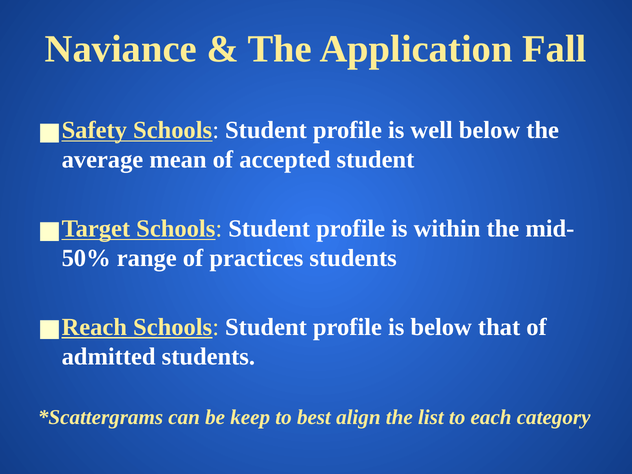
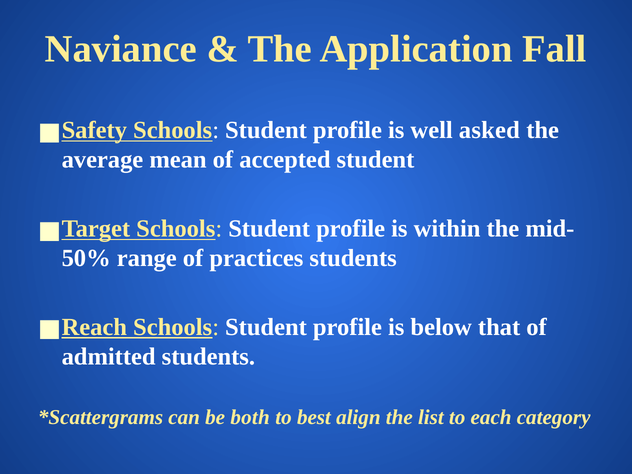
well below: below -> asked
keep: keep -> both
